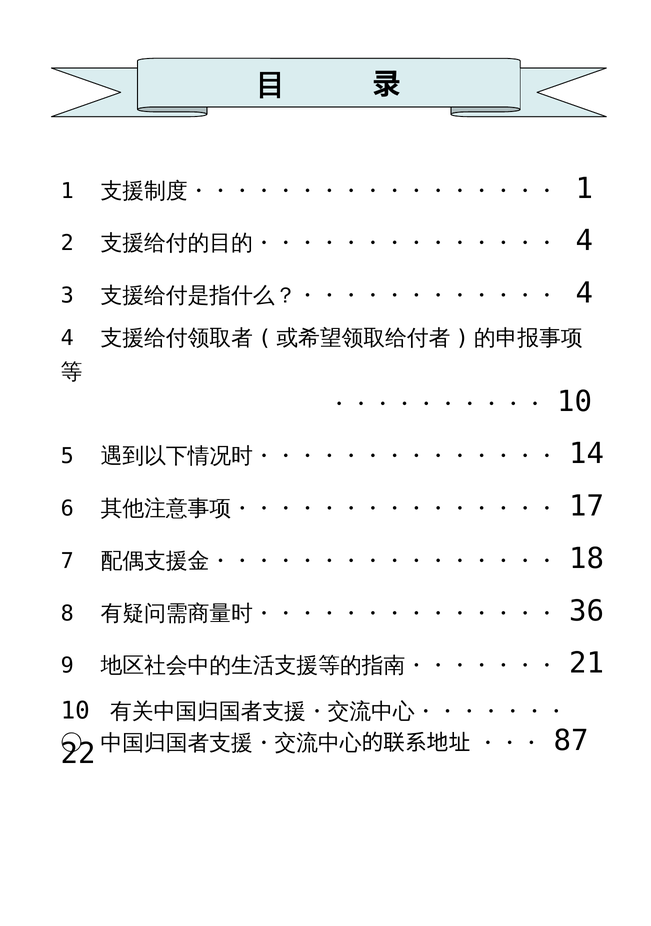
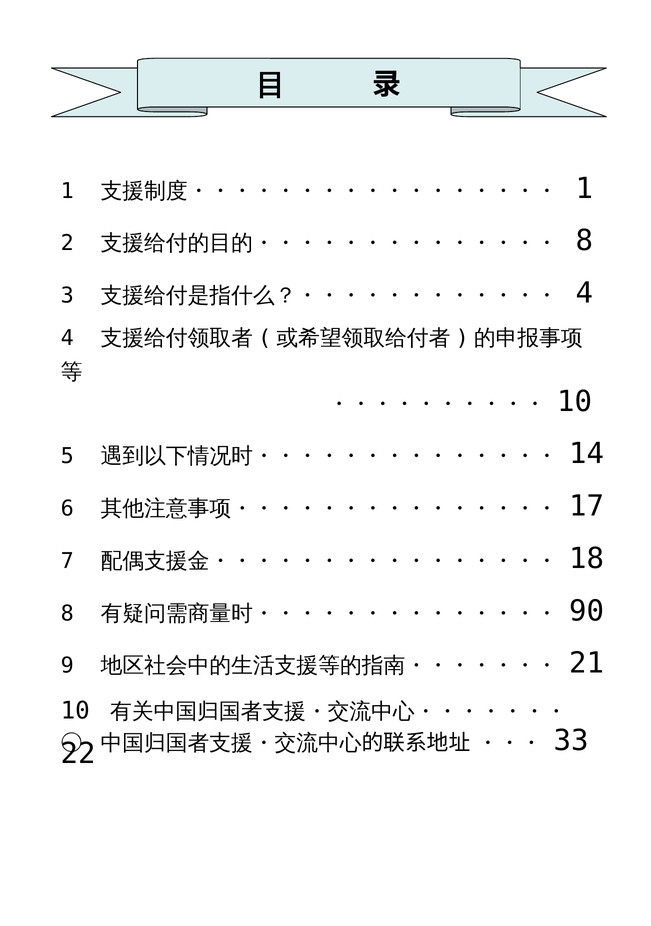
4 at (584, 241): 4 -> 8
36: 36 -> 90
87: 87 -> 33
